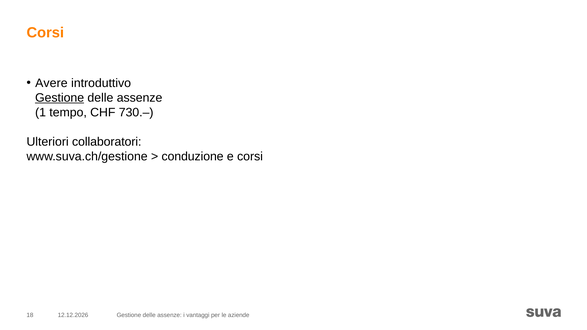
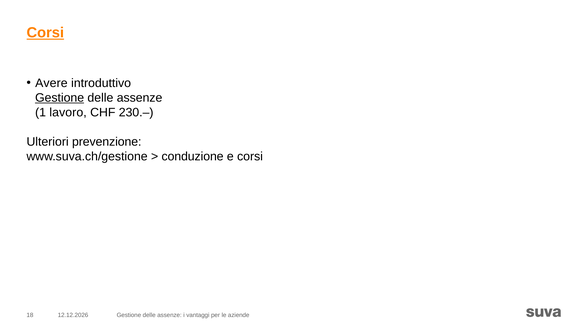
Corsi at (45, 33) underline: none -> present
tempo: tempo -> lavoro
730.–: 730.– -> 230.–
collaboratori: collaboratori -> prevenzione
